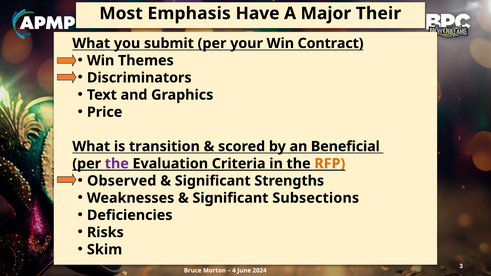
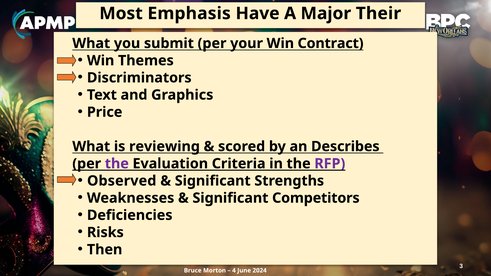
transition: transition -> reviewing
Beneficial: Beneficial -> Describes
RFP colour: orange -> purple
Subsections: Subsections -> Competitors
Skim: Skim -> Then
